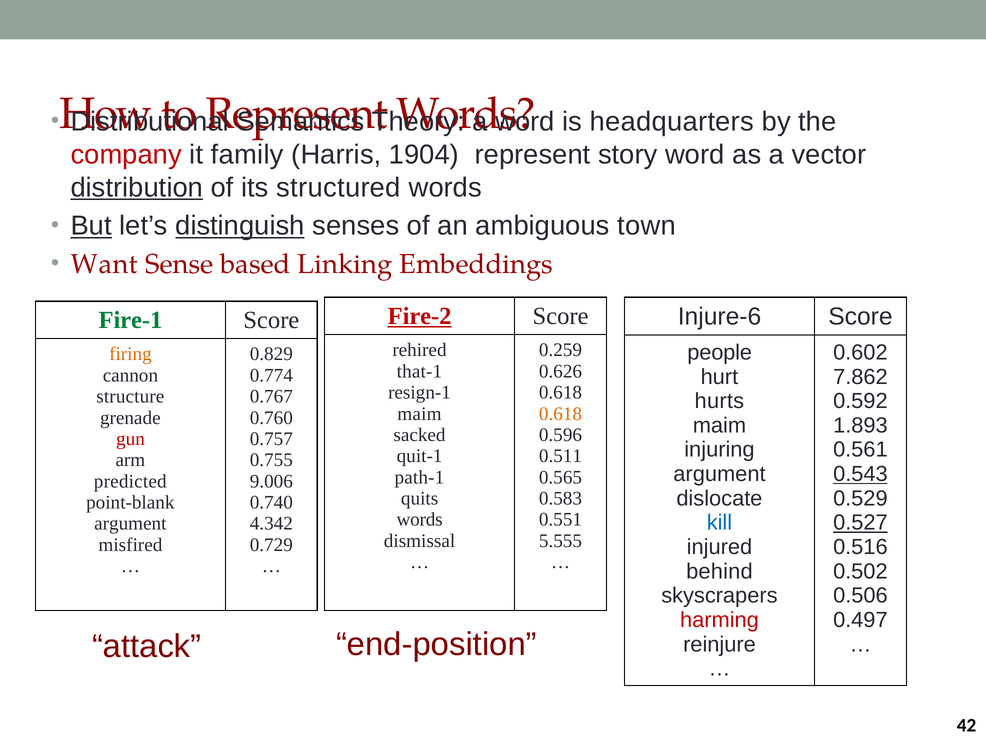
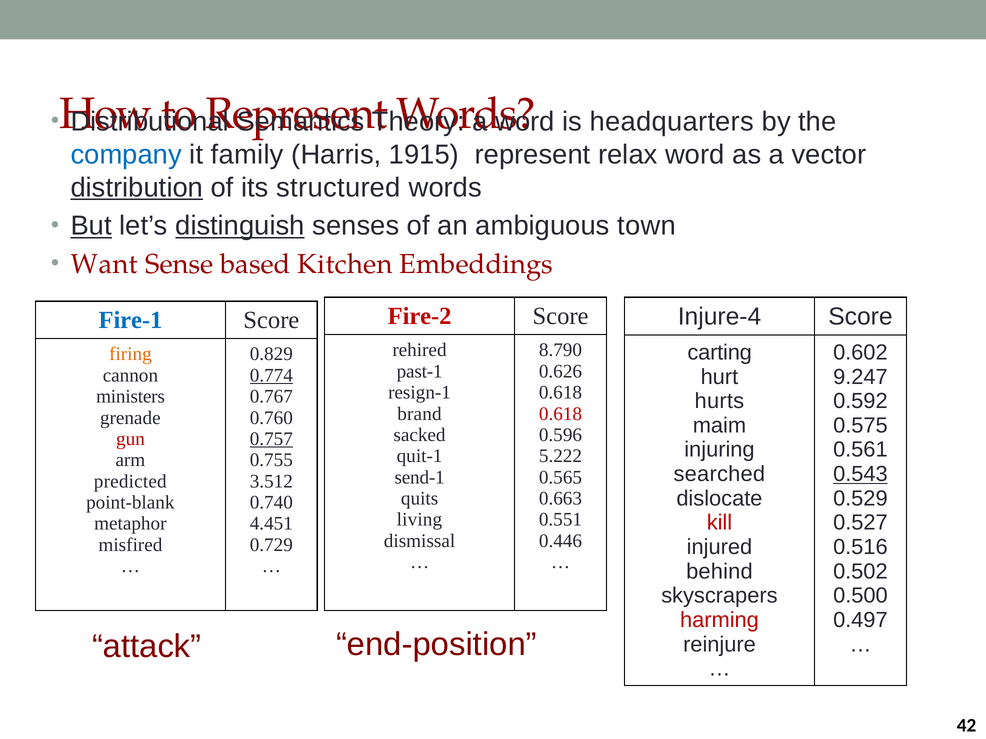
company colour: red -> blue
1904: 1904 -> 1915
story: story -> relax
Linking: Linking -> Kitchen
Fire-2 underline: present -> none
Injure-6: Injure-6 -> Injure-4
Fire-1 colour: green -> blue
0.259: 0.259 -> 8.790
people: people -> carting
that-1: that-1 -> past-1
0.774 underline: none -> present
7.862: 7.862 -> 9.247
structure: structure -> ministers
maim at (419, 414): maim -> brand
0.618 at (560, 414) colour: orange -> red
1.893: 1.893 -> 0.575
0.757 underline: none -> present
0.511: 0.511 -> 5.222
argument at (719, 474): argument -> searched
path-1: path-1 -> send-1
9.006: 9.006 -> 3.512
0.583: 0.583 -> 0.663
words at (420, 520): words -> living
kill colour: blue -> red
0.527 underline: present -> none
argument at (130, 524): argument -> metaphor
4.342: 4.342 -> 4.451
5.555: 5.555 -> 0.446
0.506: 0.506 -> 0.500
